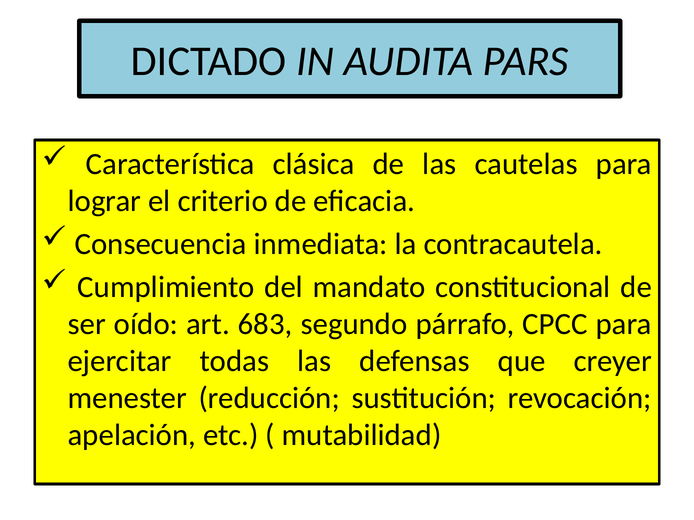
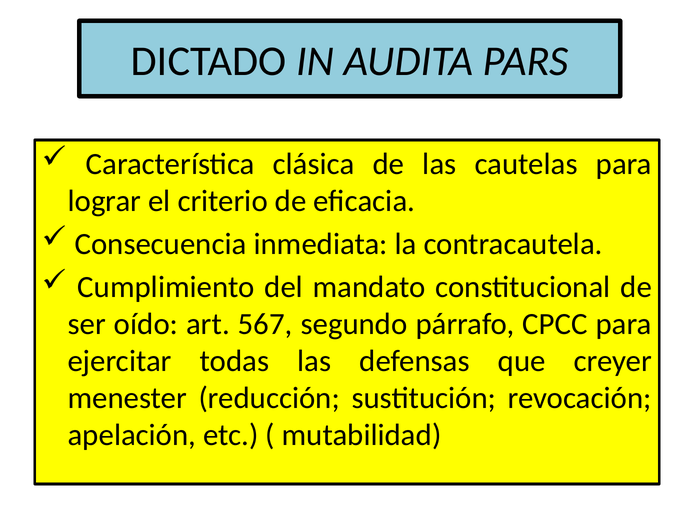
683: 683 -> 567
